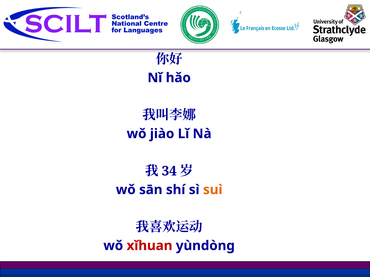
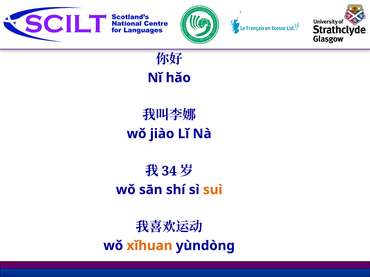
xǐhuan colour: red -> orange
